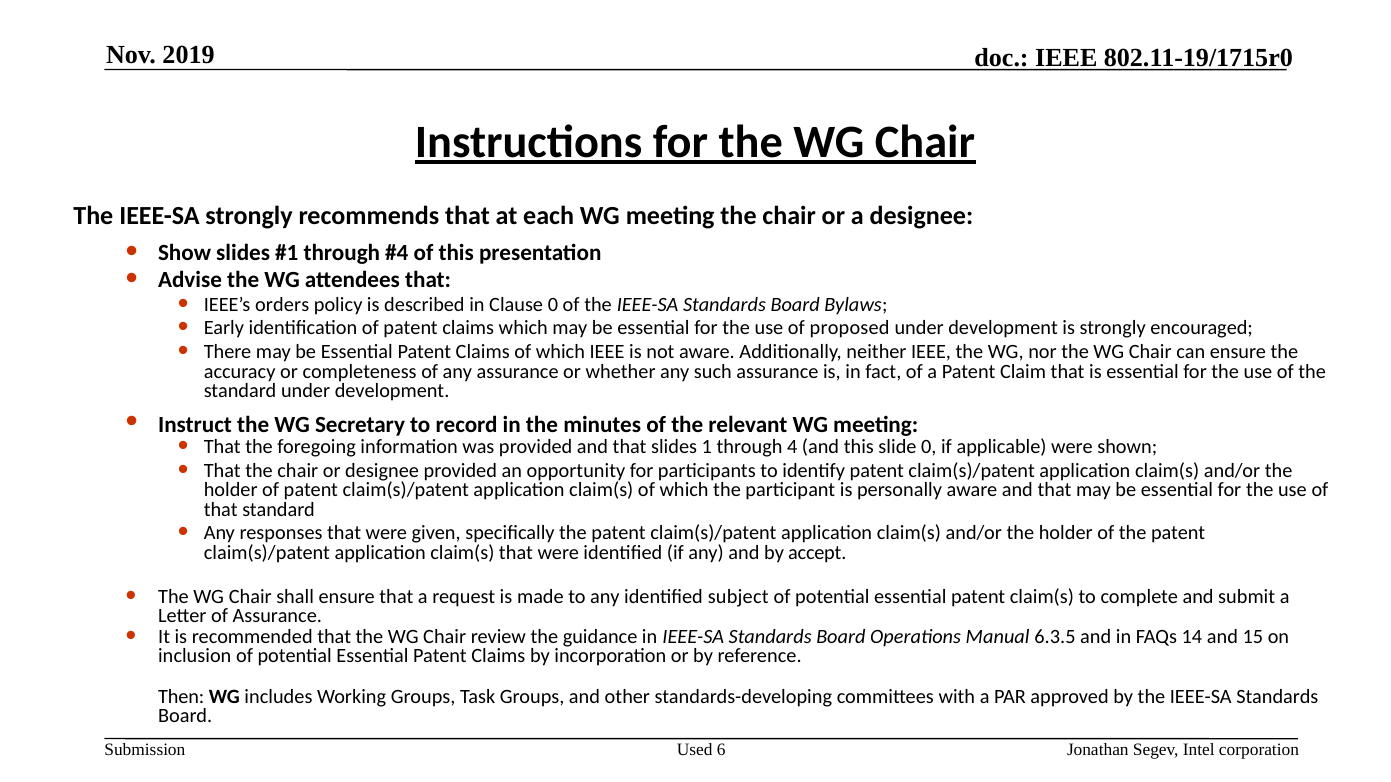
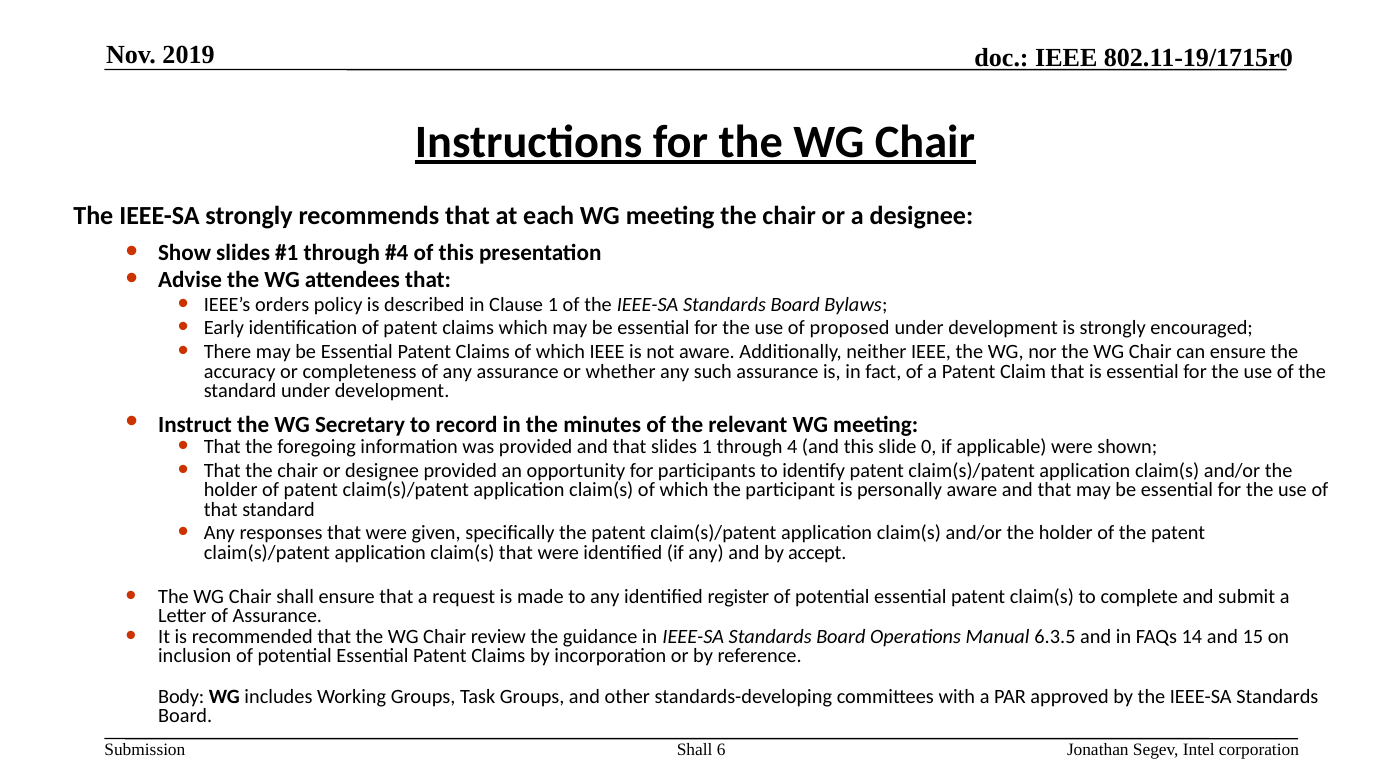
Clause 0: 0 -> 1
subject: subject -> register
Then: Then -> Body
Used at (695, 750): Used -> Shall
